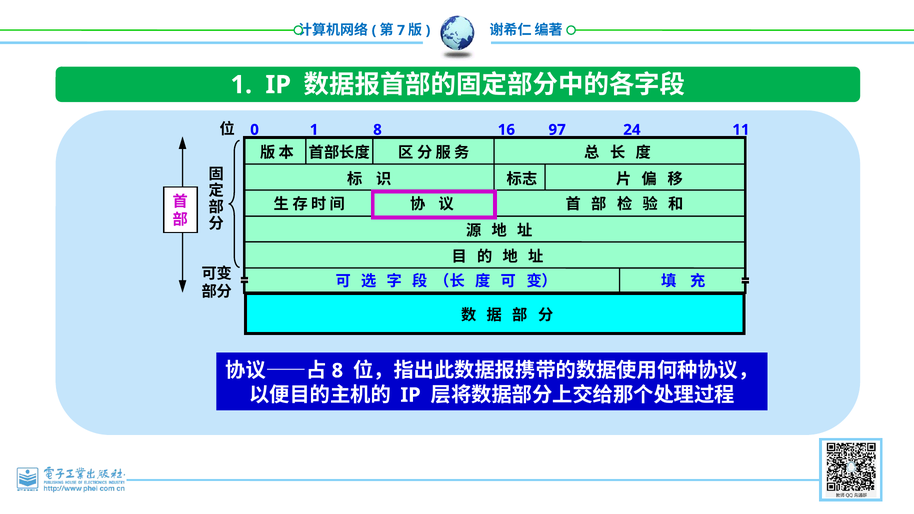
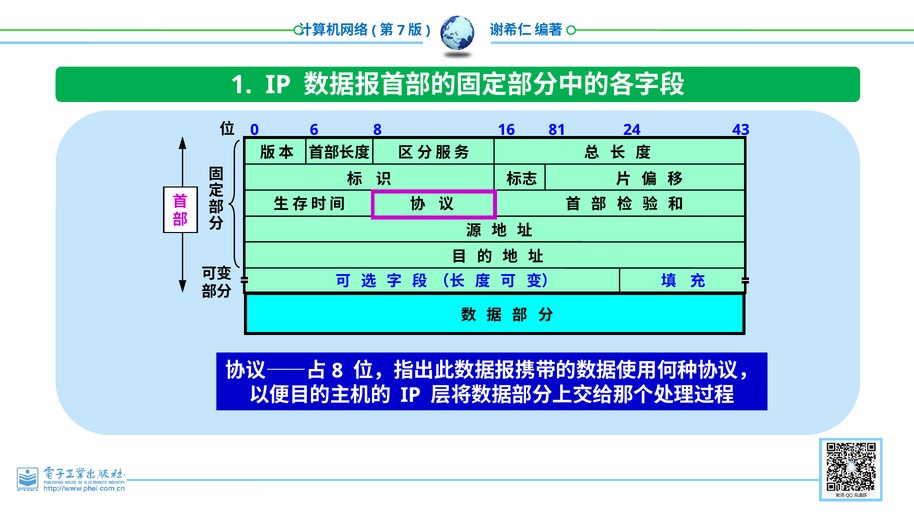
0 1: 1 -> 6
97: 97 -> 81
11: 11 -> 43
